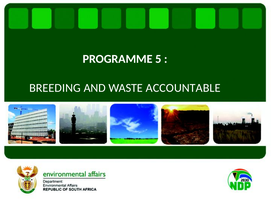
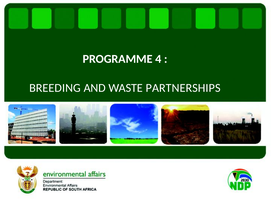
5: 5 -> 4
ACCOUNTABLE: ACCOUNTABLE -> PARTNERSHIPS
